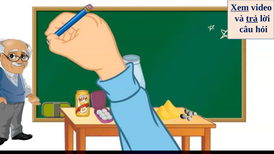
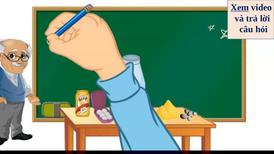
trả underline: present -> none
